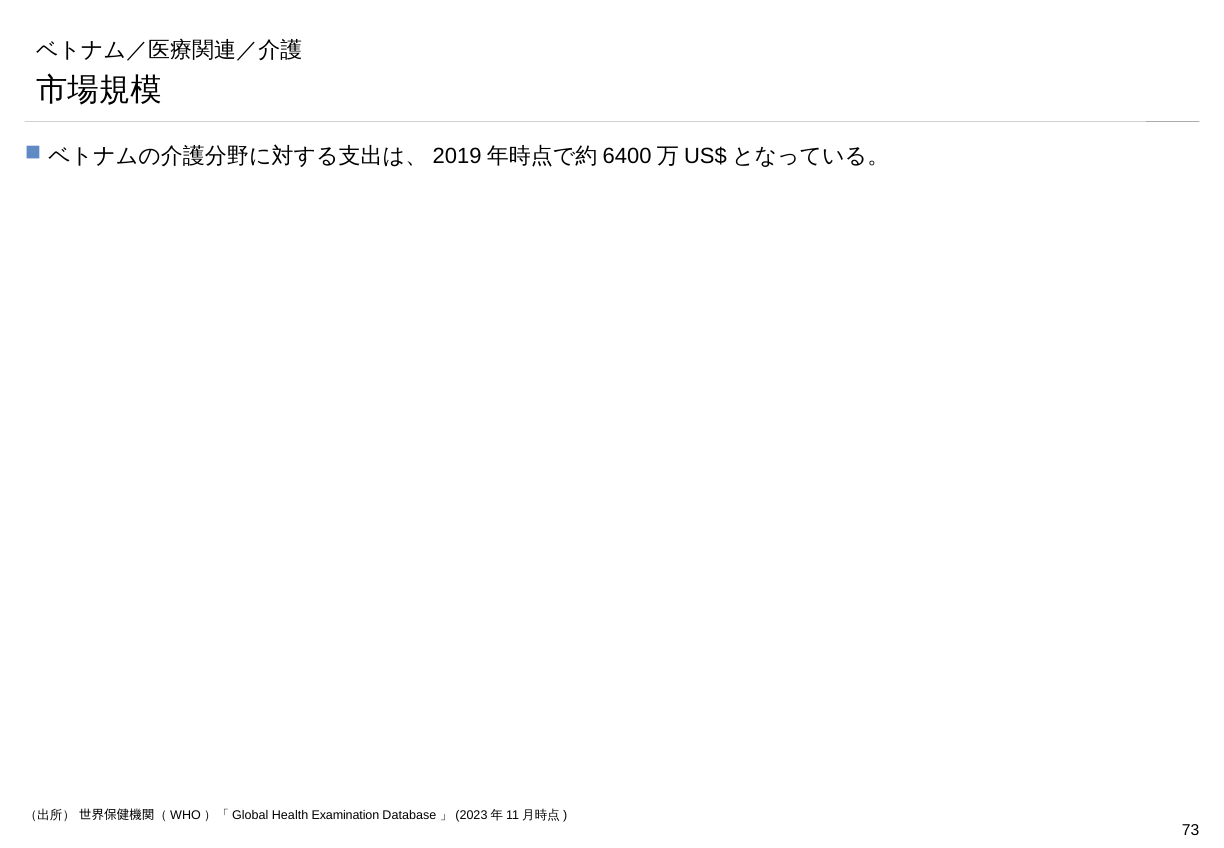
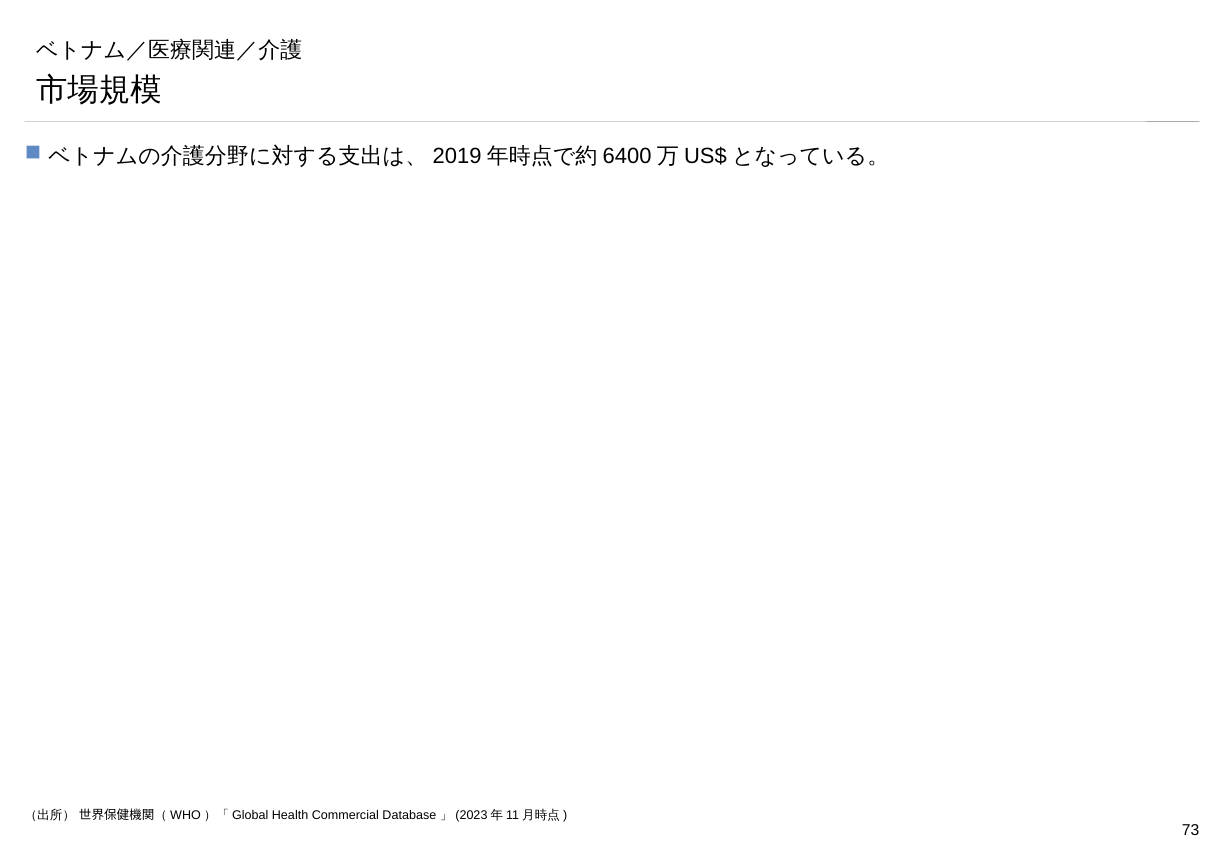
Examination: Examination -> Commercial
